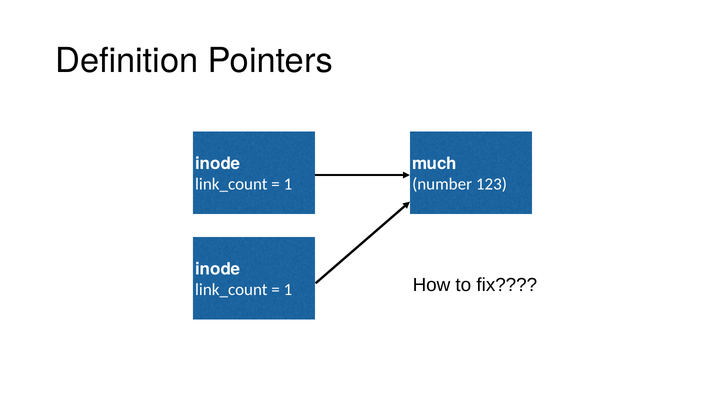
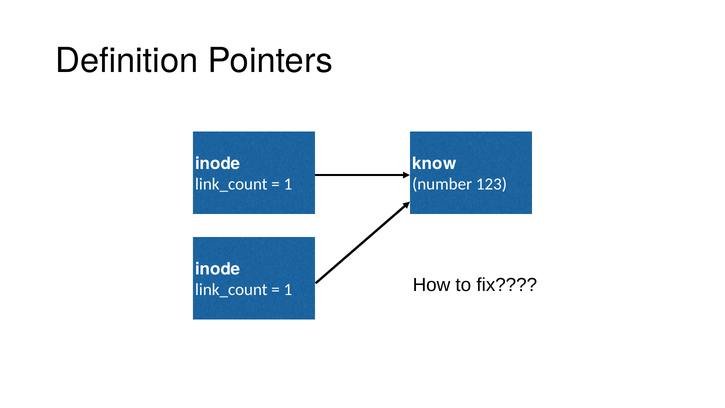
much: much -> know
